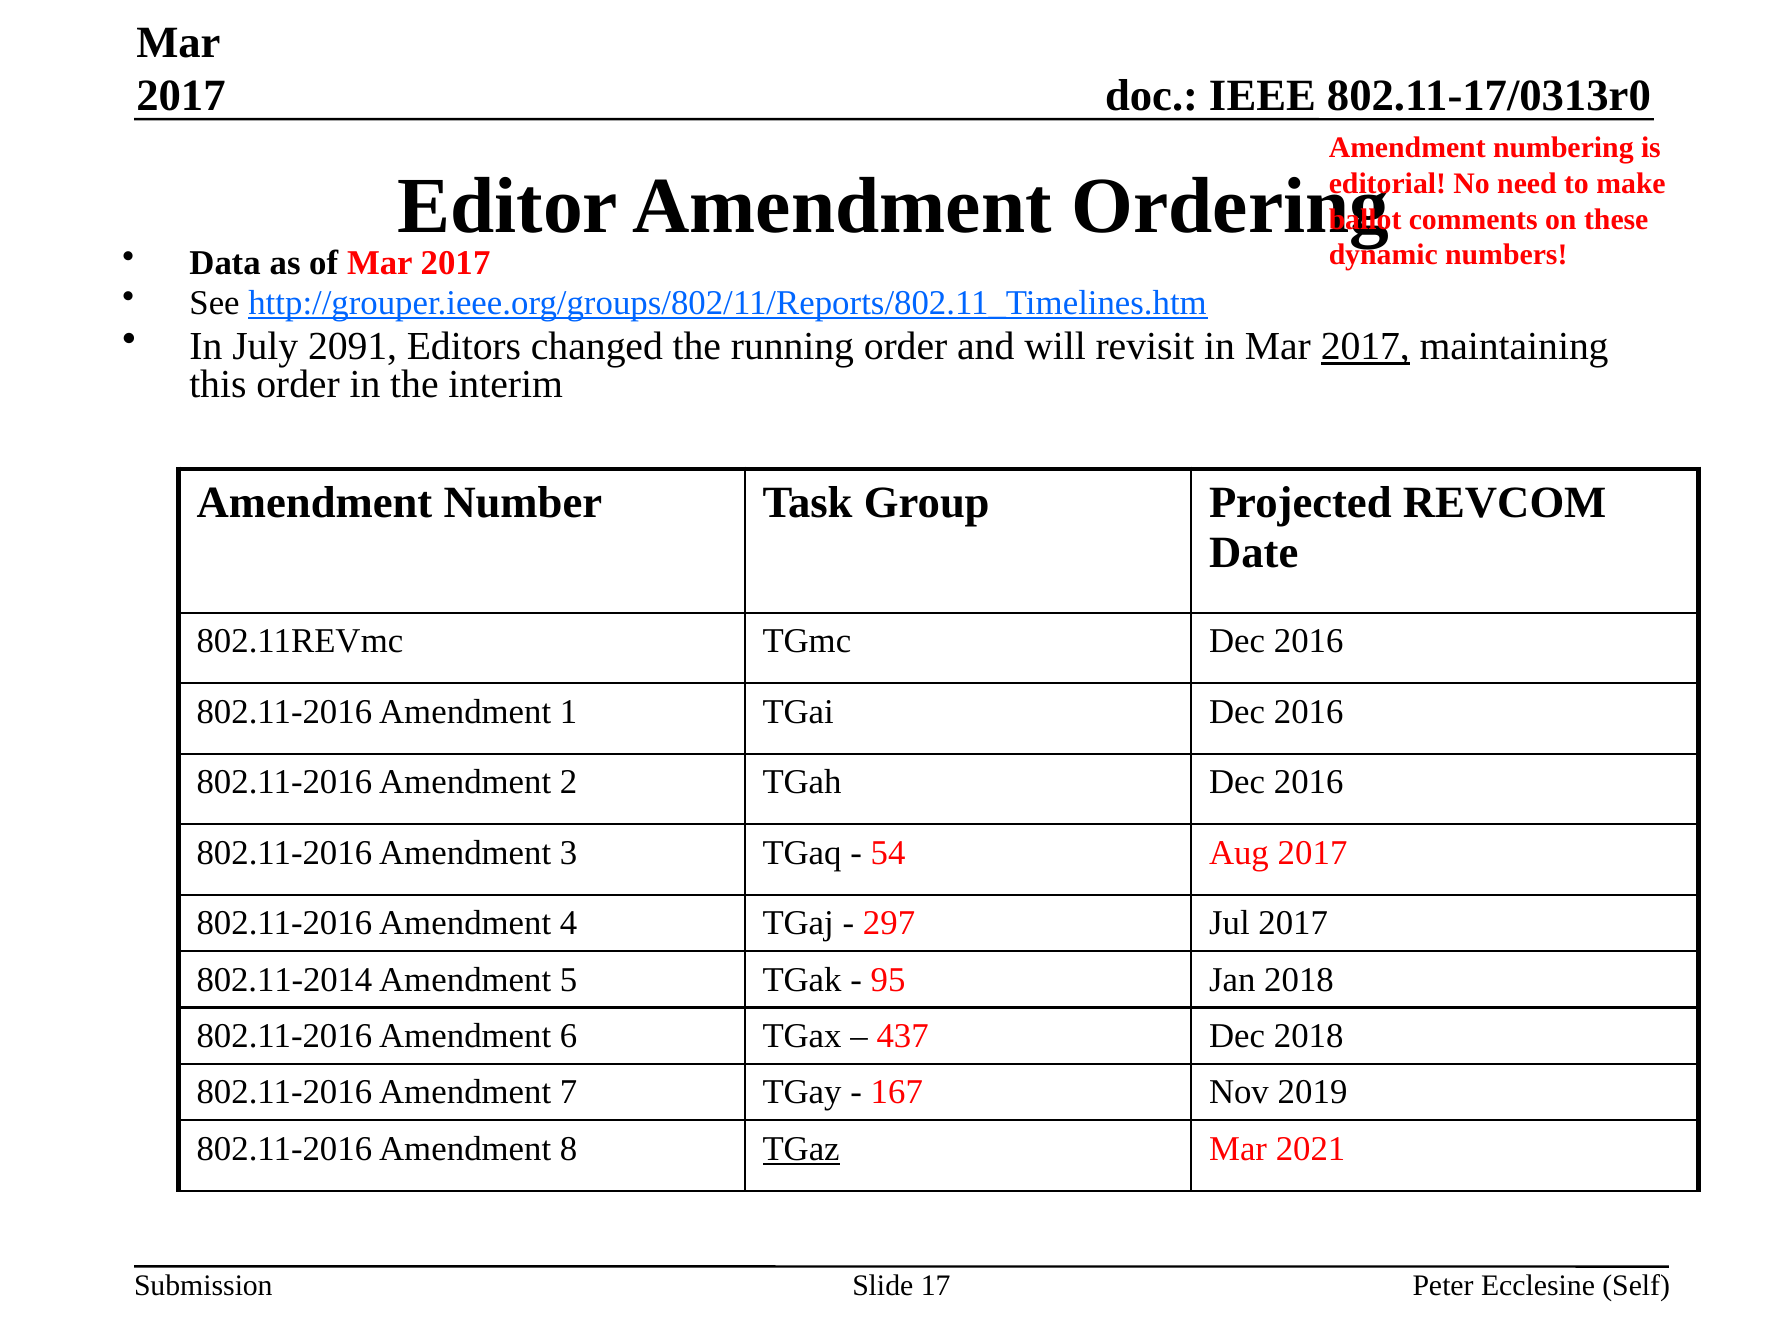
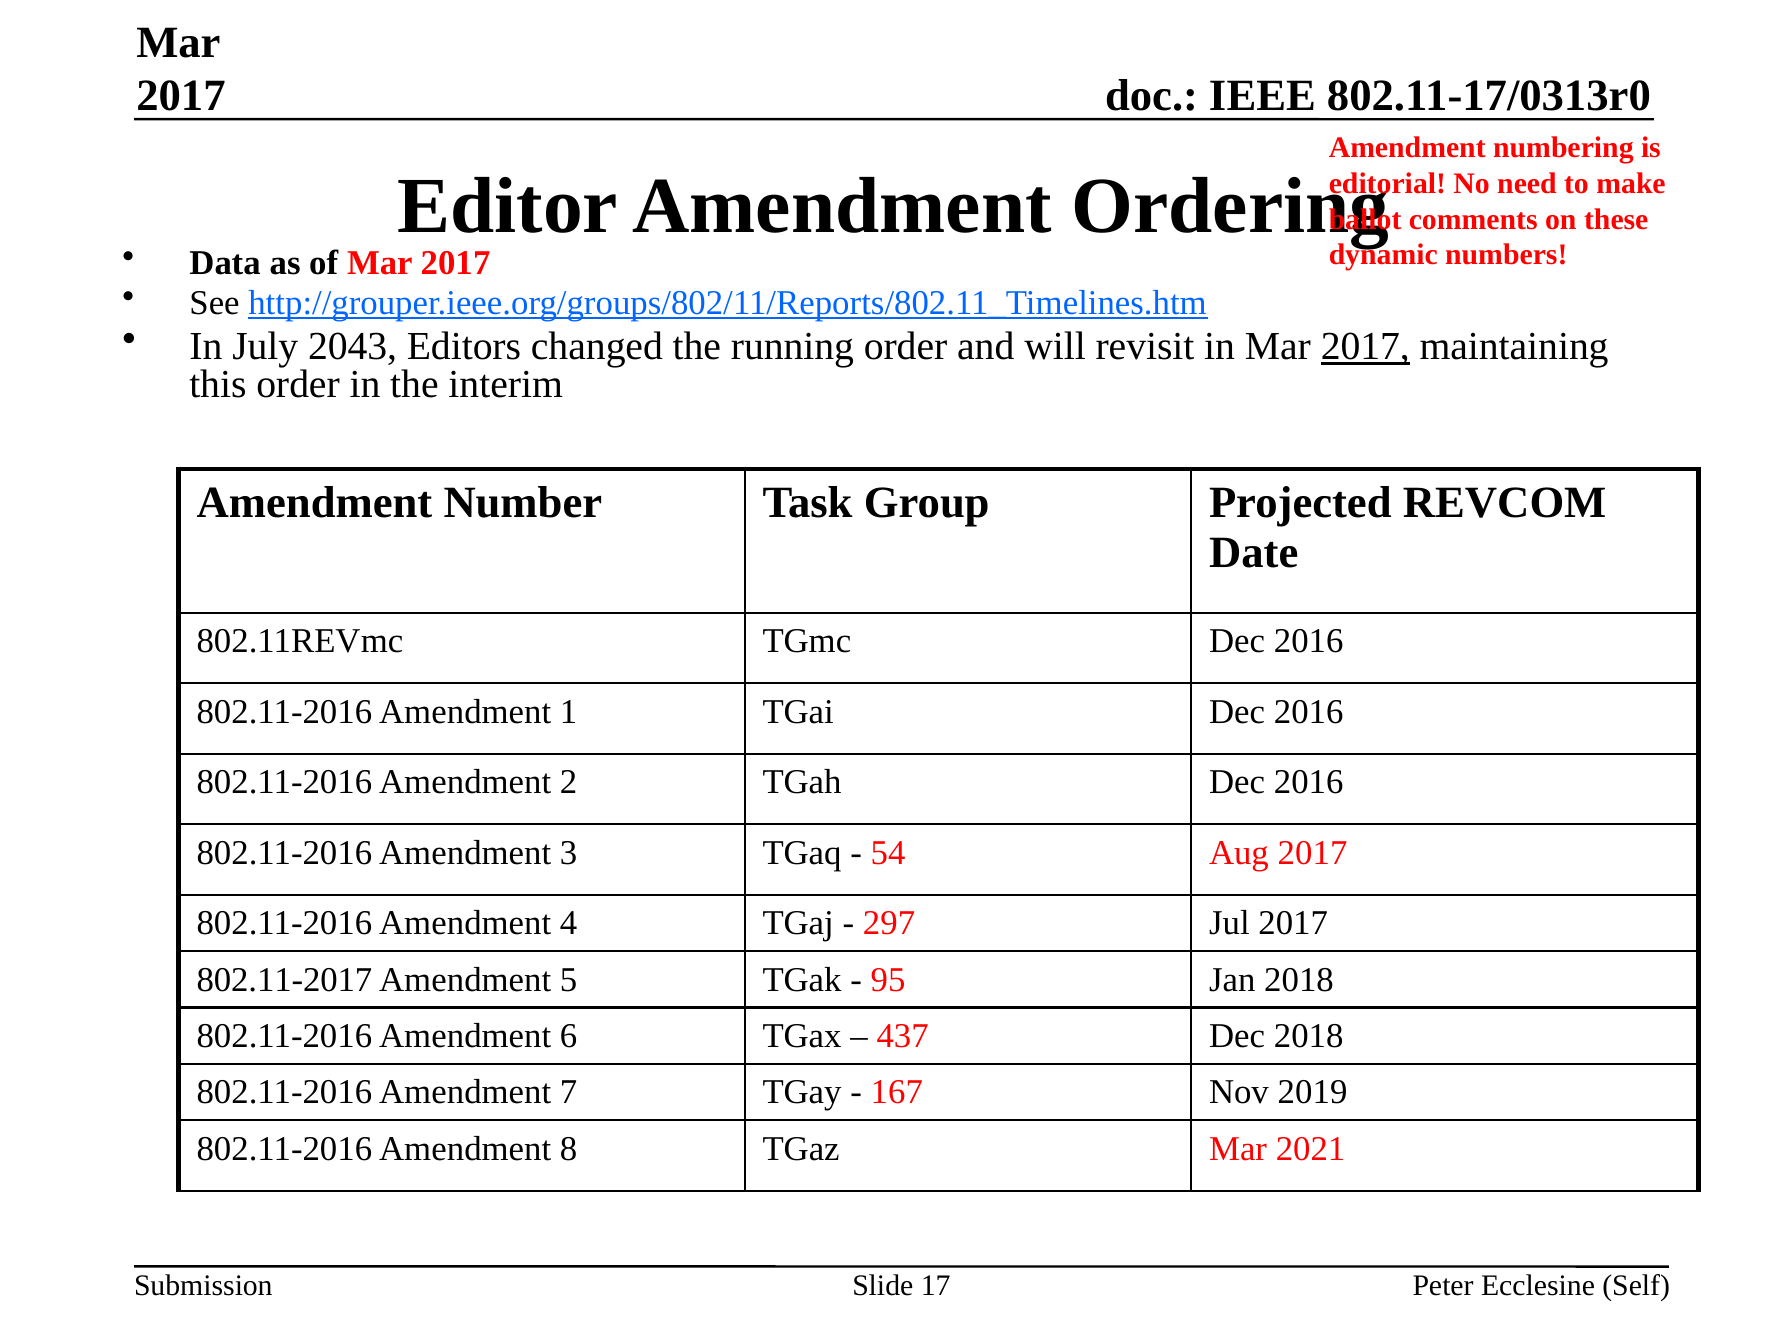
2091: 2091 -> 2043
802.11-2014: 802.11-2014 -> 802.11-2017
TGaz underline: present -> none
